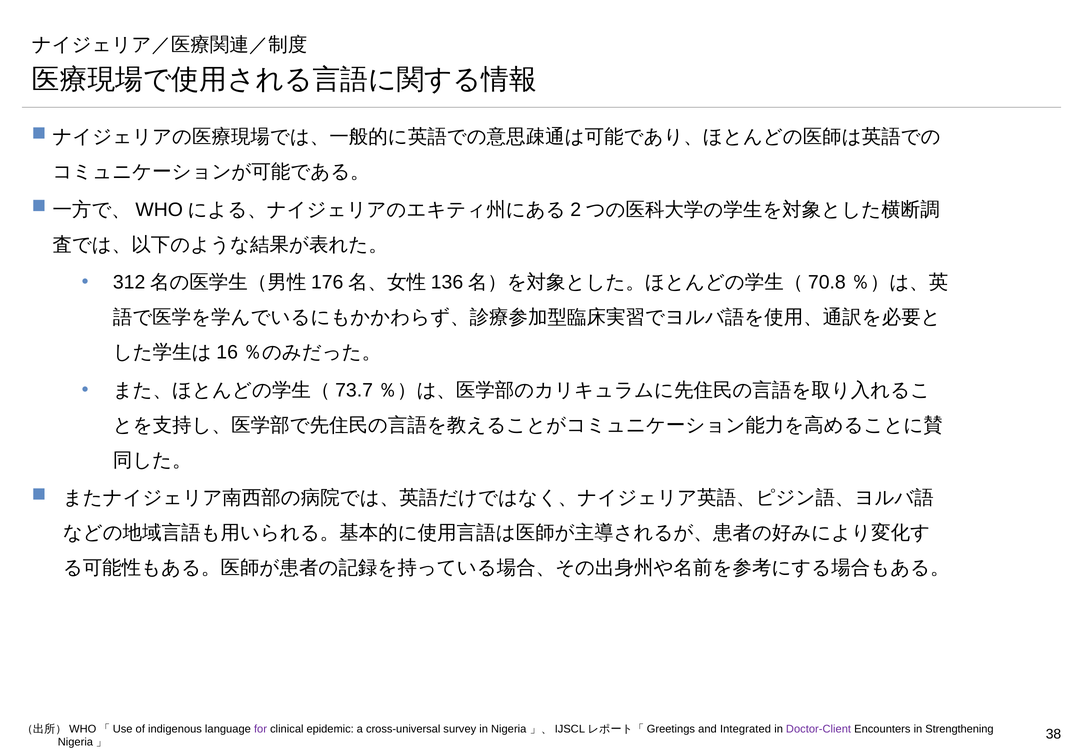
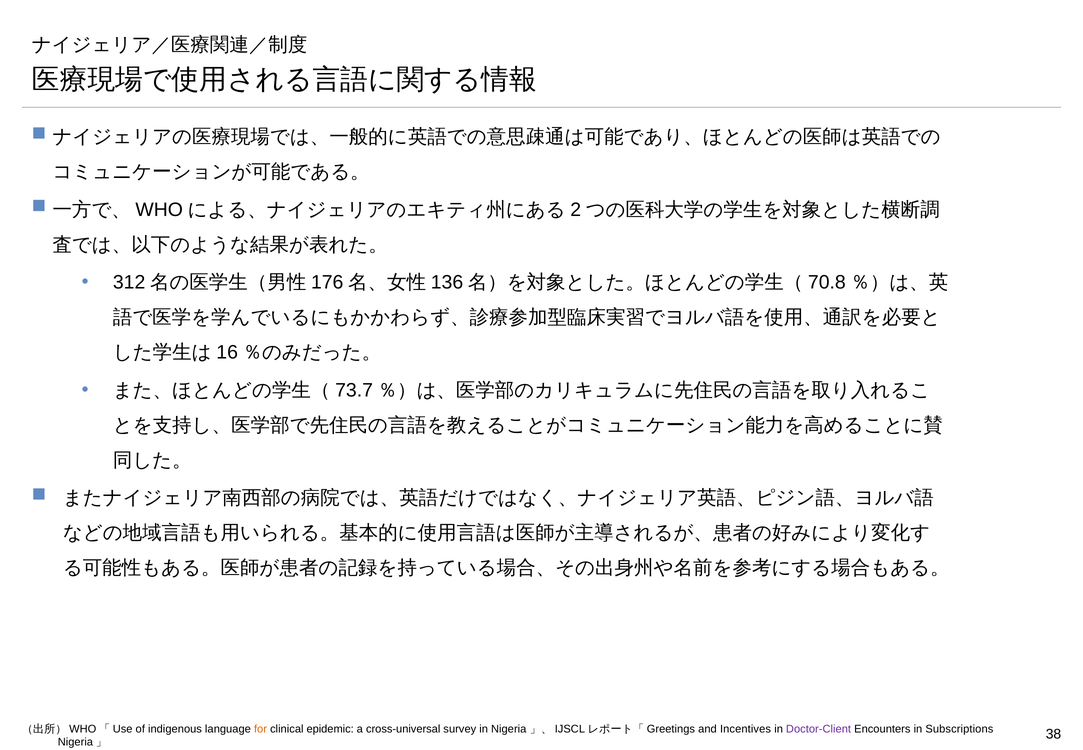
for colour: purple -> orange
Integrated: Integrated -> Incentives
Strengthening: Strengthening -> Subscriptions
